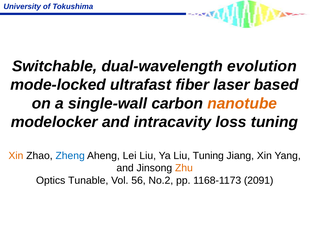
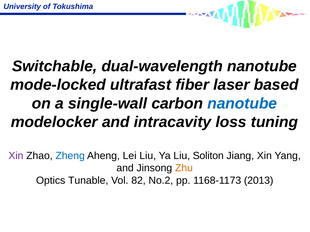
dual-wavelength evolution: evolution -> nanotube
nanotube at (242, 104) colour: orange -> blue
Xin at (16, 156) colour: orange -> purple
Liu Tuning: Tuning -> Soliton
56: 56 -> 82
2091: 2091 -> 2013
